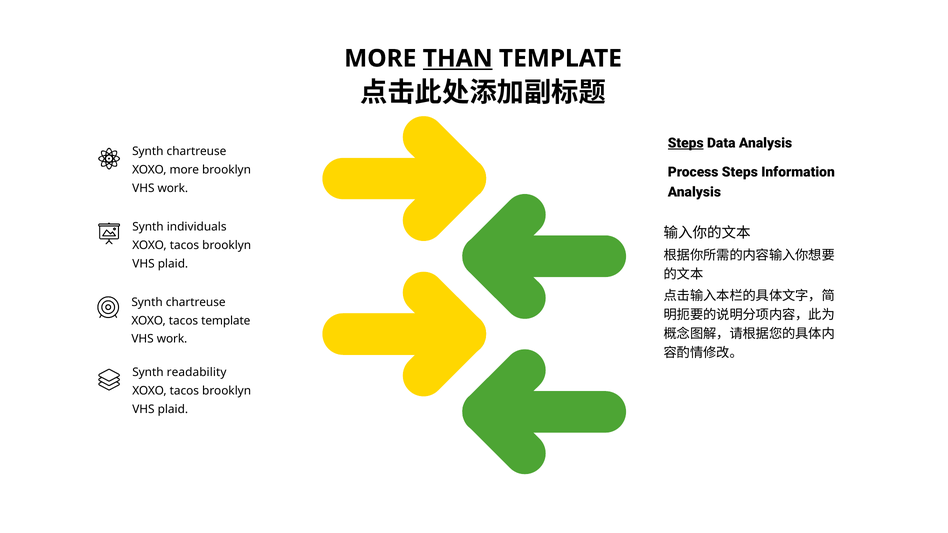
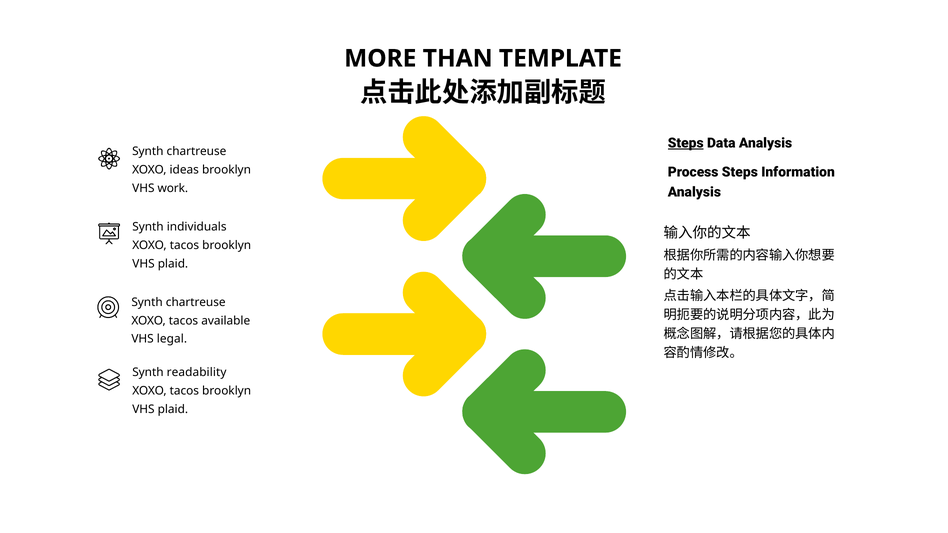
THAN underline: present -> none
XOXO more: more -> ideas
tacos template: template -> available
work at (172, 339): work -> legal
